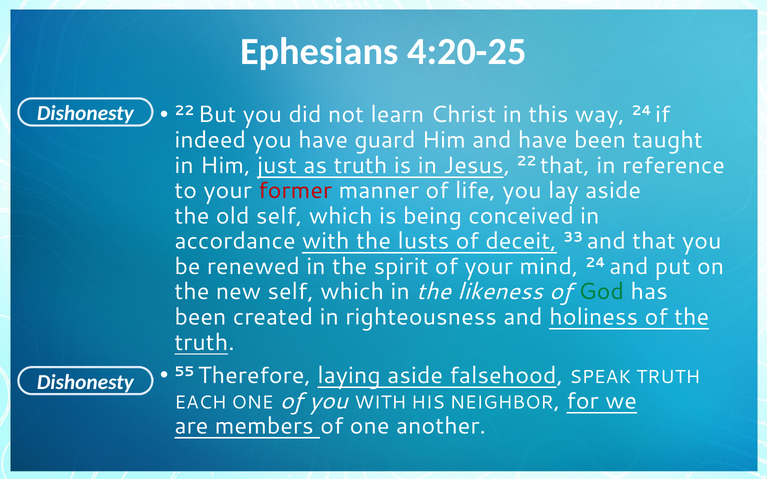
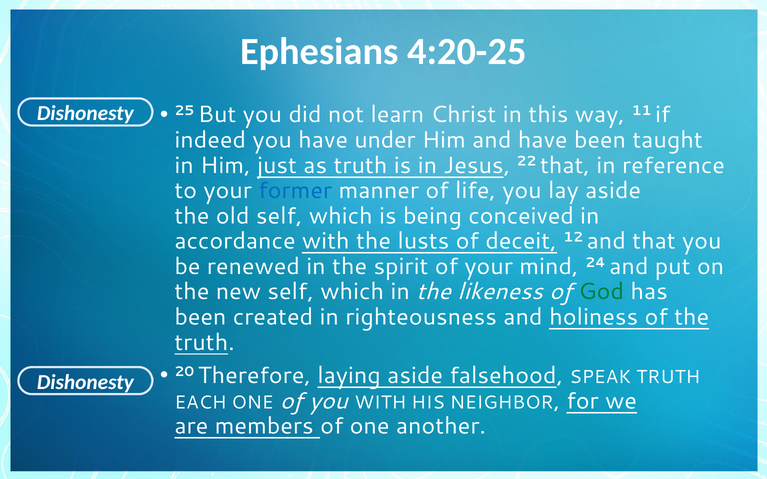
22 at (184, 111): 22 -> 25
way 24: 24 -> 11
guard: guard -> under
former colour: red -> blue
33: 33 -> 12
55: 55 -> 20
